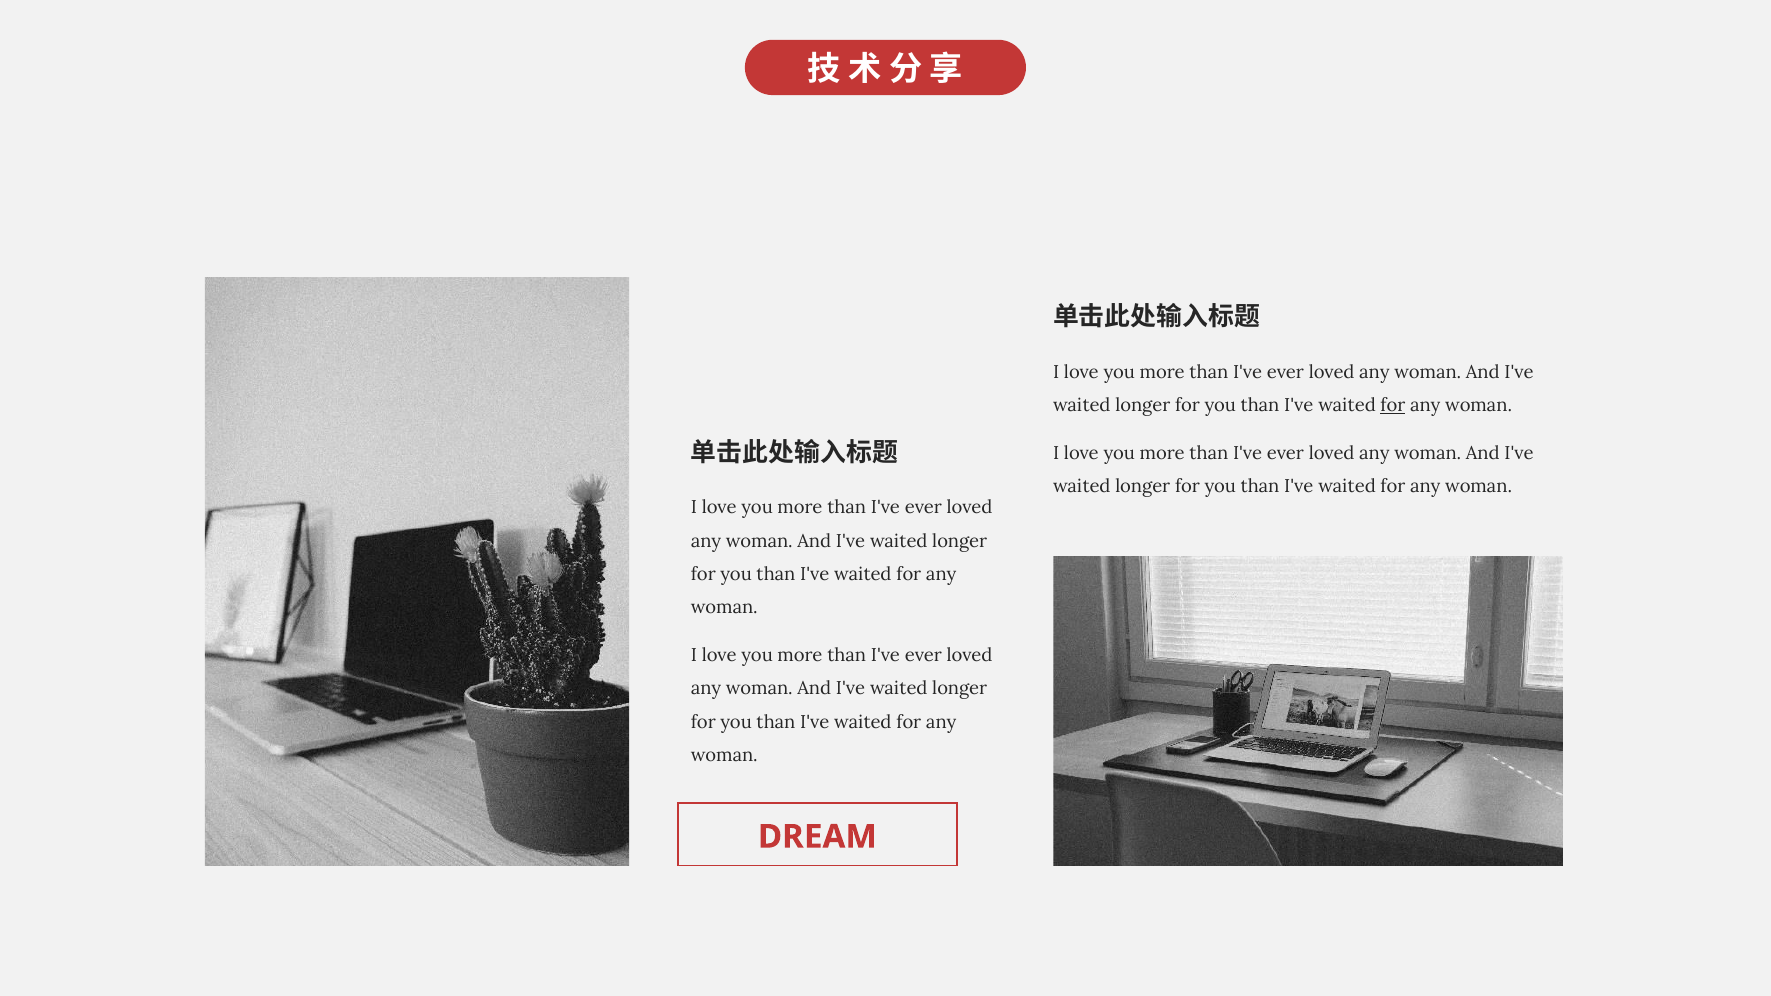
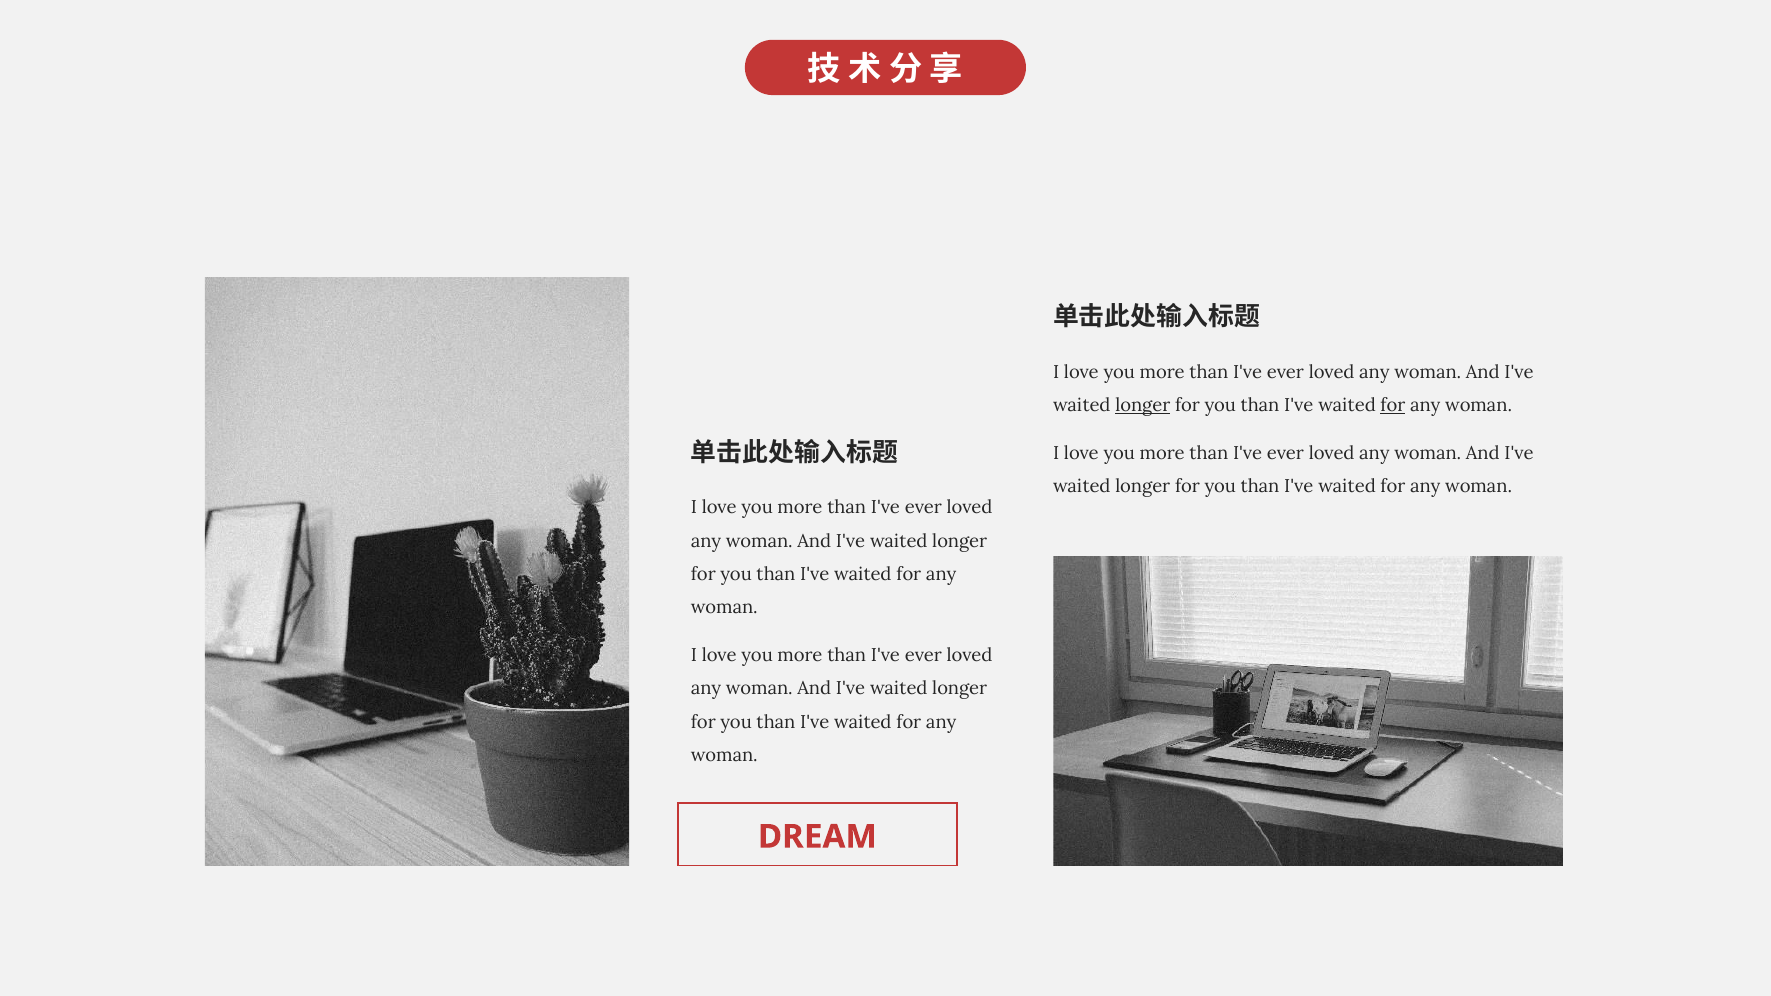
longer at (1143, 405) underline: none -> present
